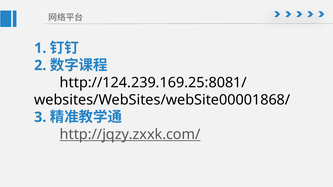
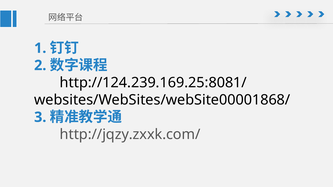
http://jqzy.zxxk.com/ underline: present -> none
